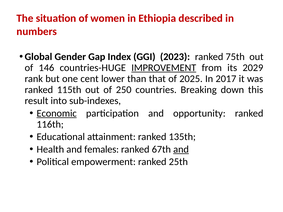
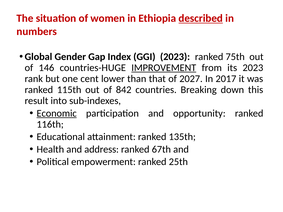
described underline: none -> present
its 2029: 2029 -> 2023
2025: 2025 -> 2027
250: 250 -> 842
females: females -> address
and at (181, 149) underline: present -> none
